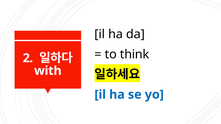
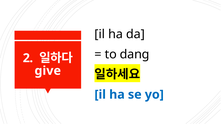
think: think -> dang
with: with -> give
